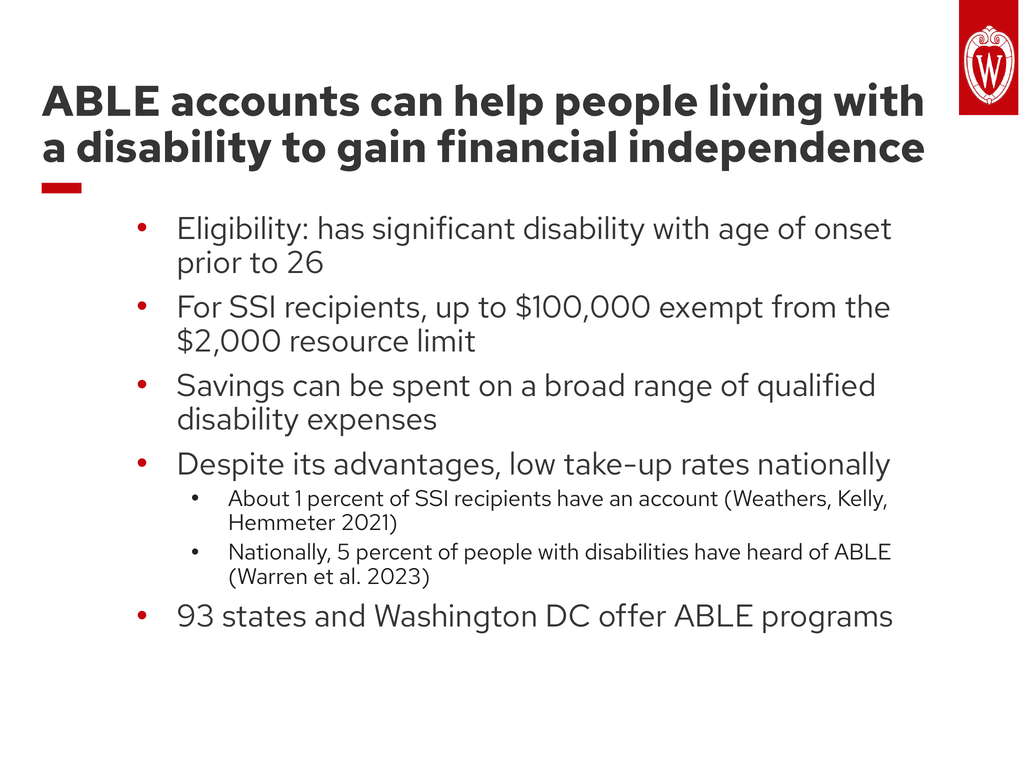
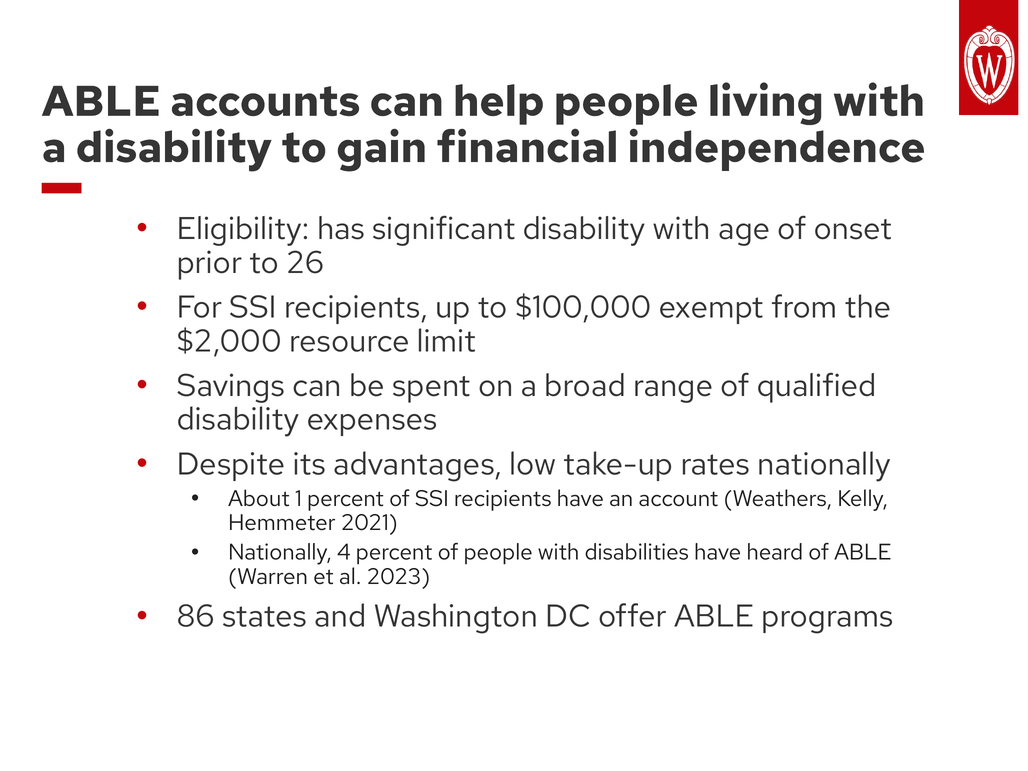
5: 5 -> 4
93: 93 -> 86
